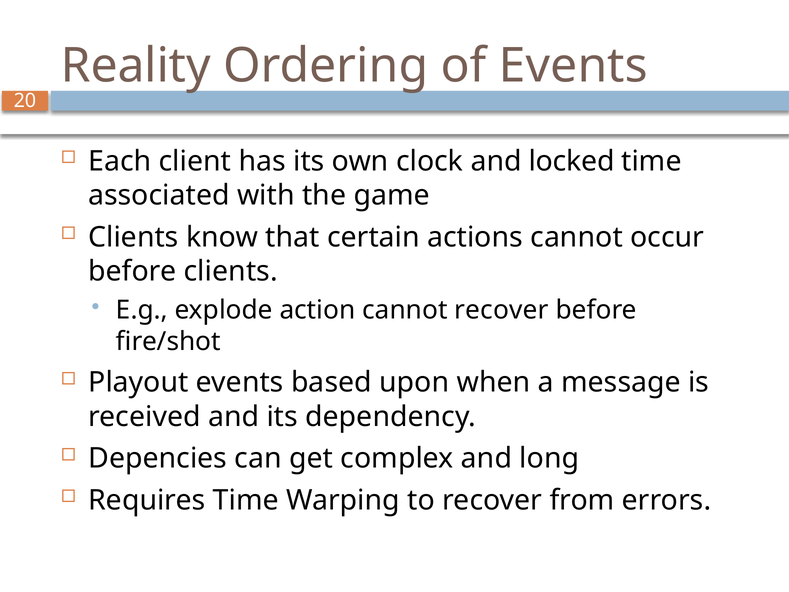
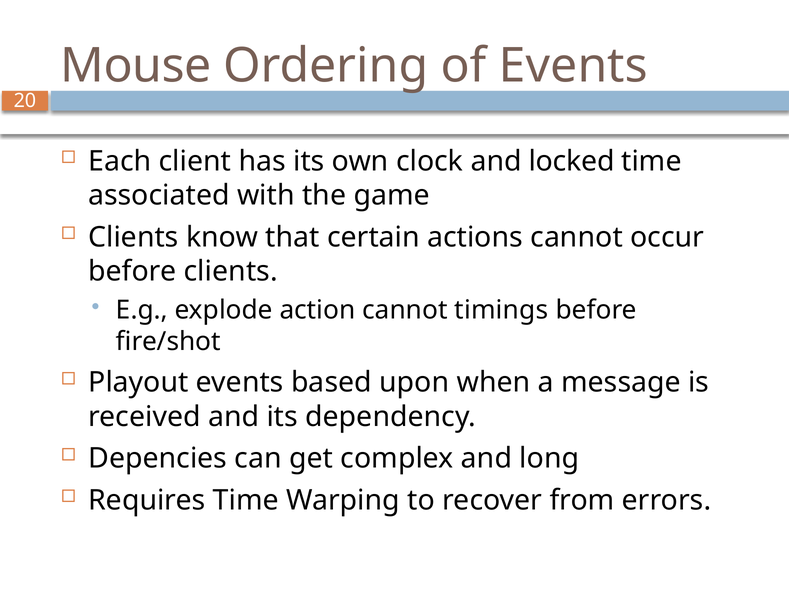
Reality: Reality -> Mouse
cannot recover: recover -> timings
